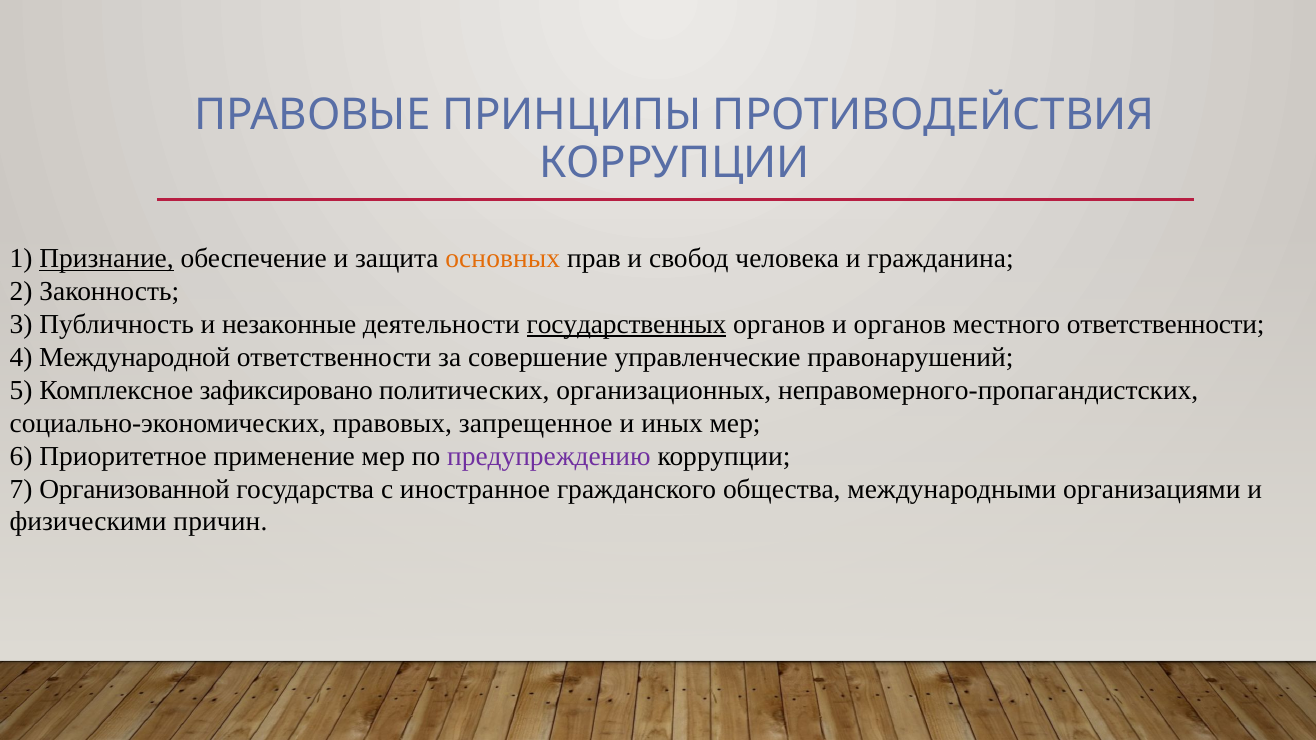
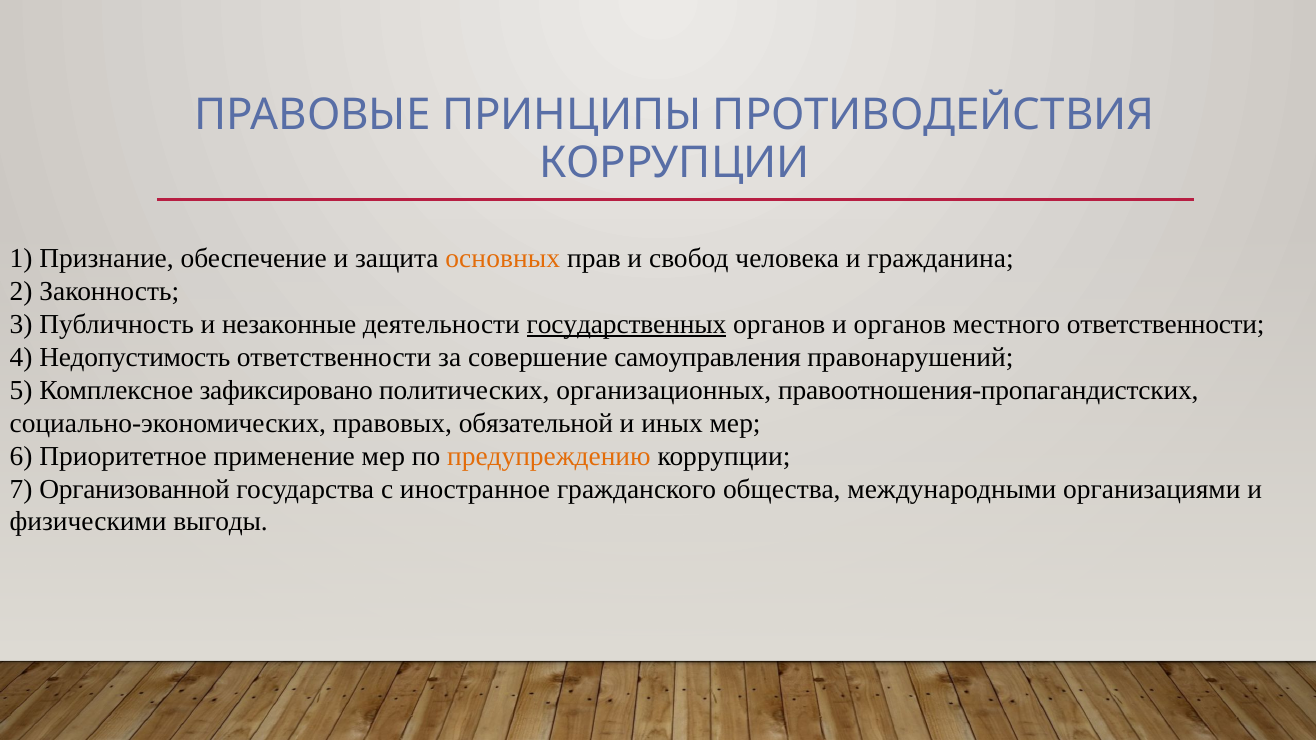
Признание underline: present -> none
Международной: Международной -> Недопустимость
управленческие: управленческие -> самоуправления
неправомерного-пропагандистских: неправомерного-пропагандистских -> правоотношения-пропагандистских
запрещенное: запрещенное -> обязательной
предупреждению colour: purple -> orange
причин: причин -> выгоды
